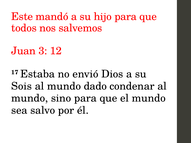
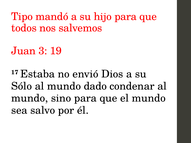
Este: Este -> Tipo
12: 12 -> 19
Sois: Sois -> Sólo
